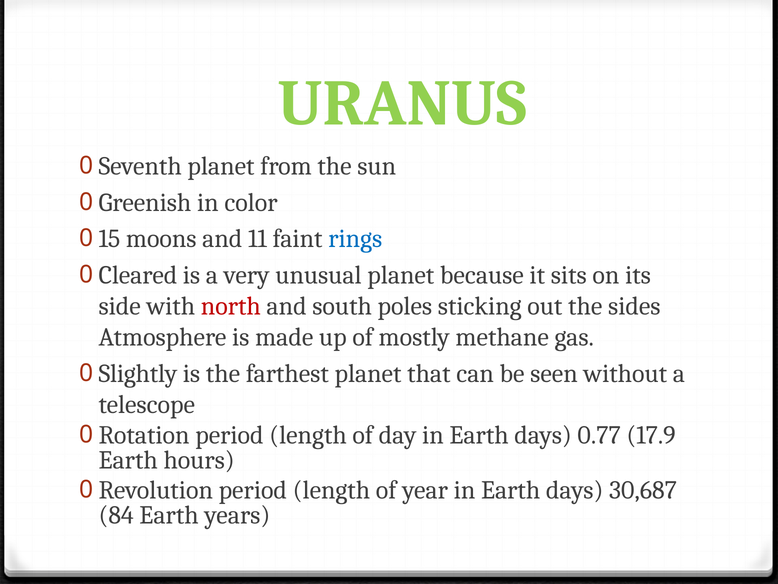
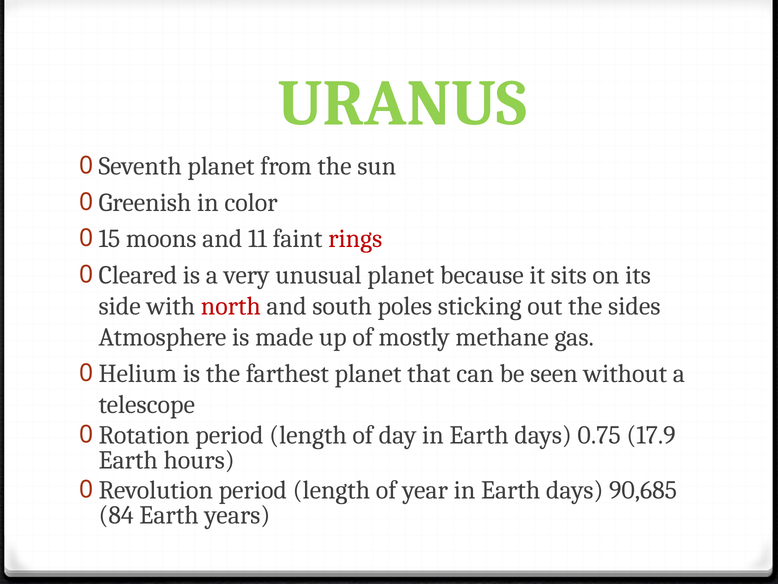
rings colour: blue -> red
Slightly: Slightly -> Helium
0.77: 0.77 -> 0.75
30,687: 30,687 -> 90,685
